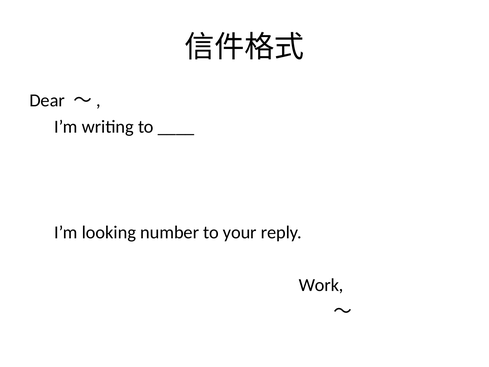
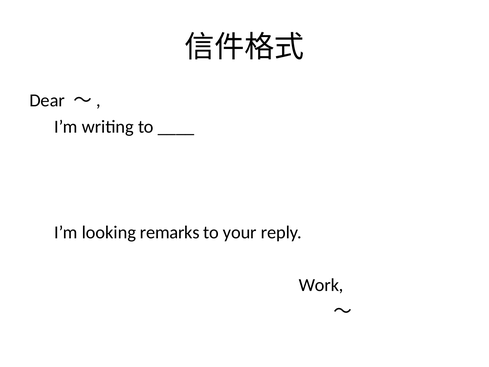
number: number -> remarks
